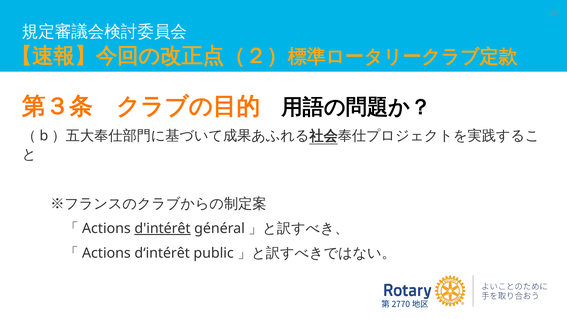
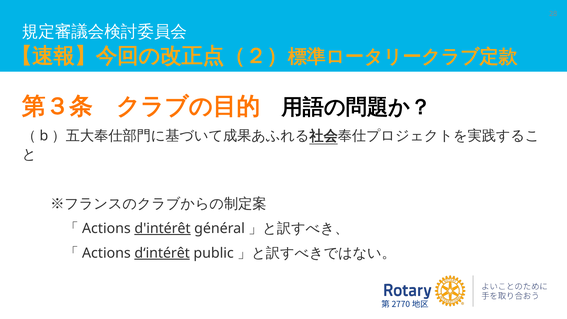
d‘intérêt underline: none -> present
